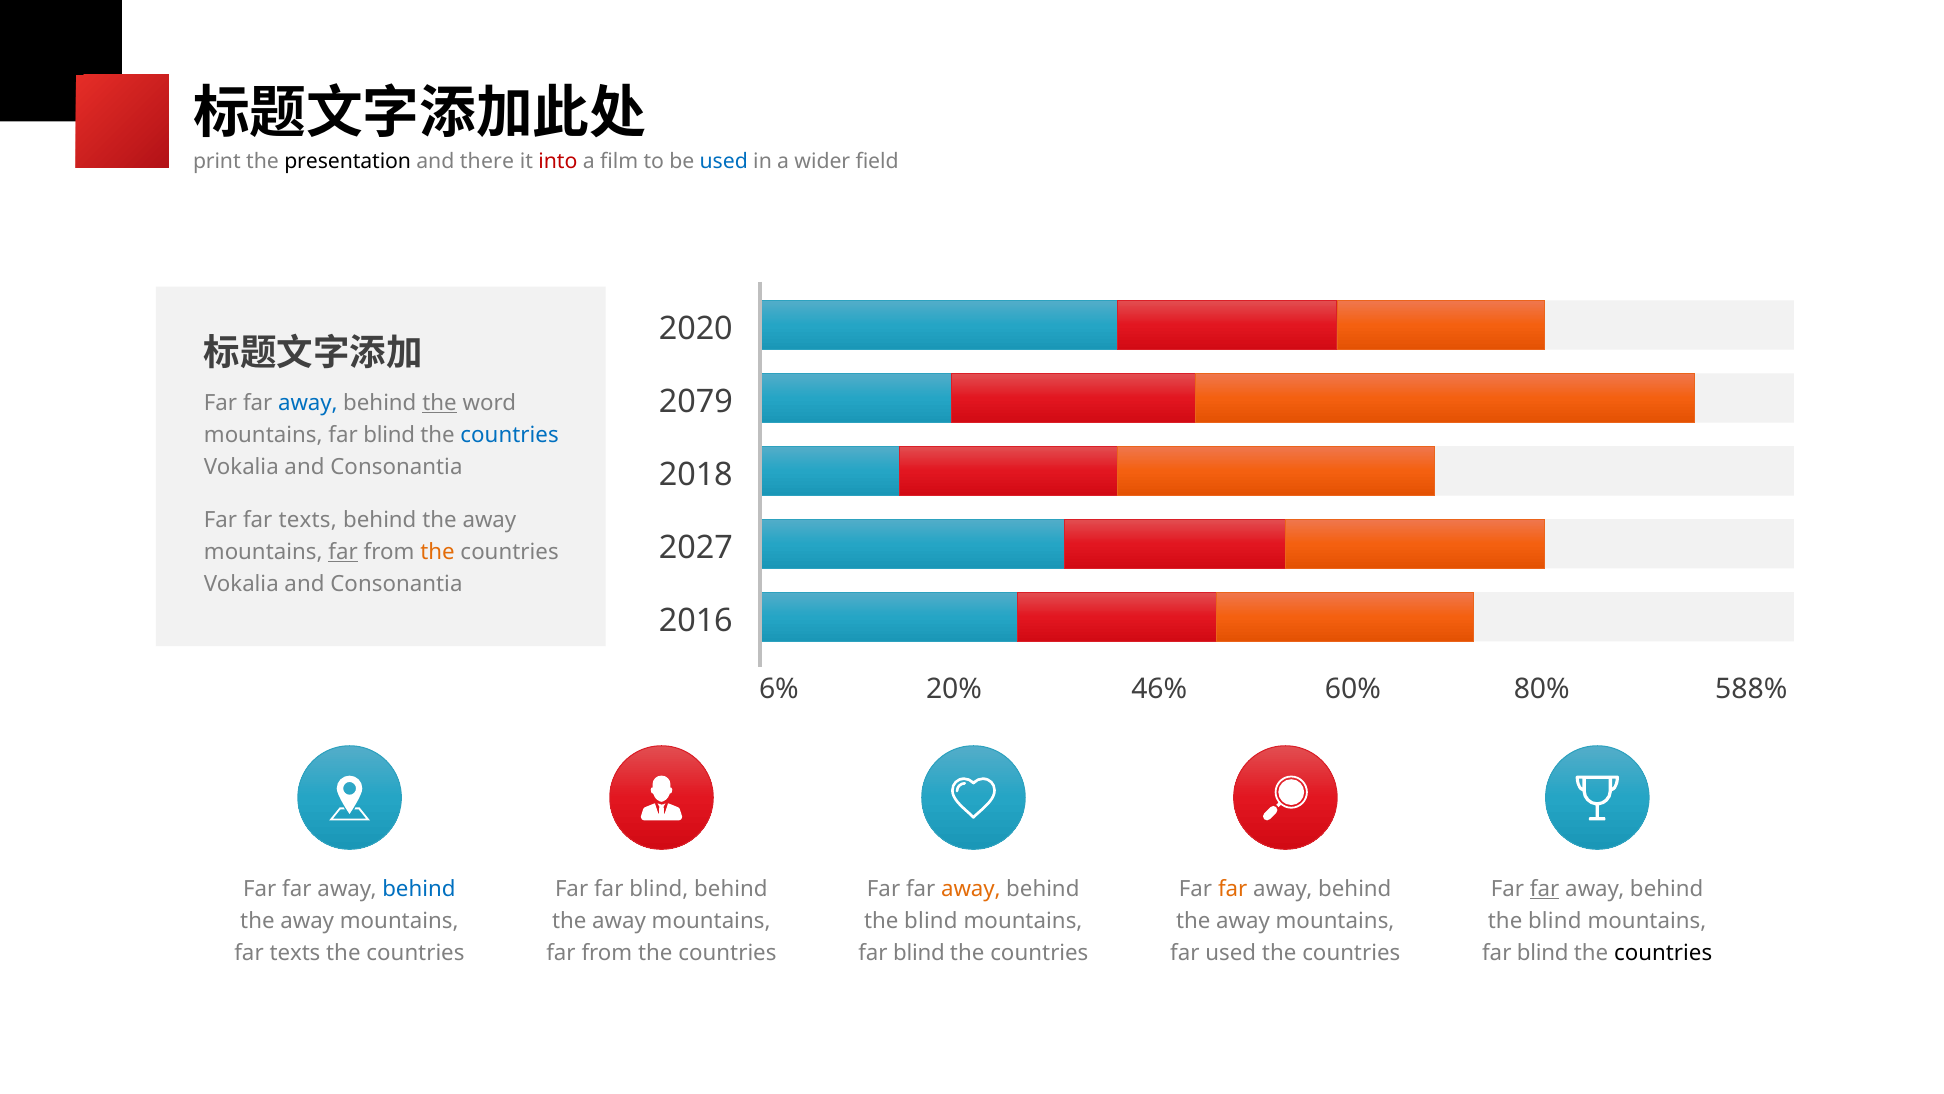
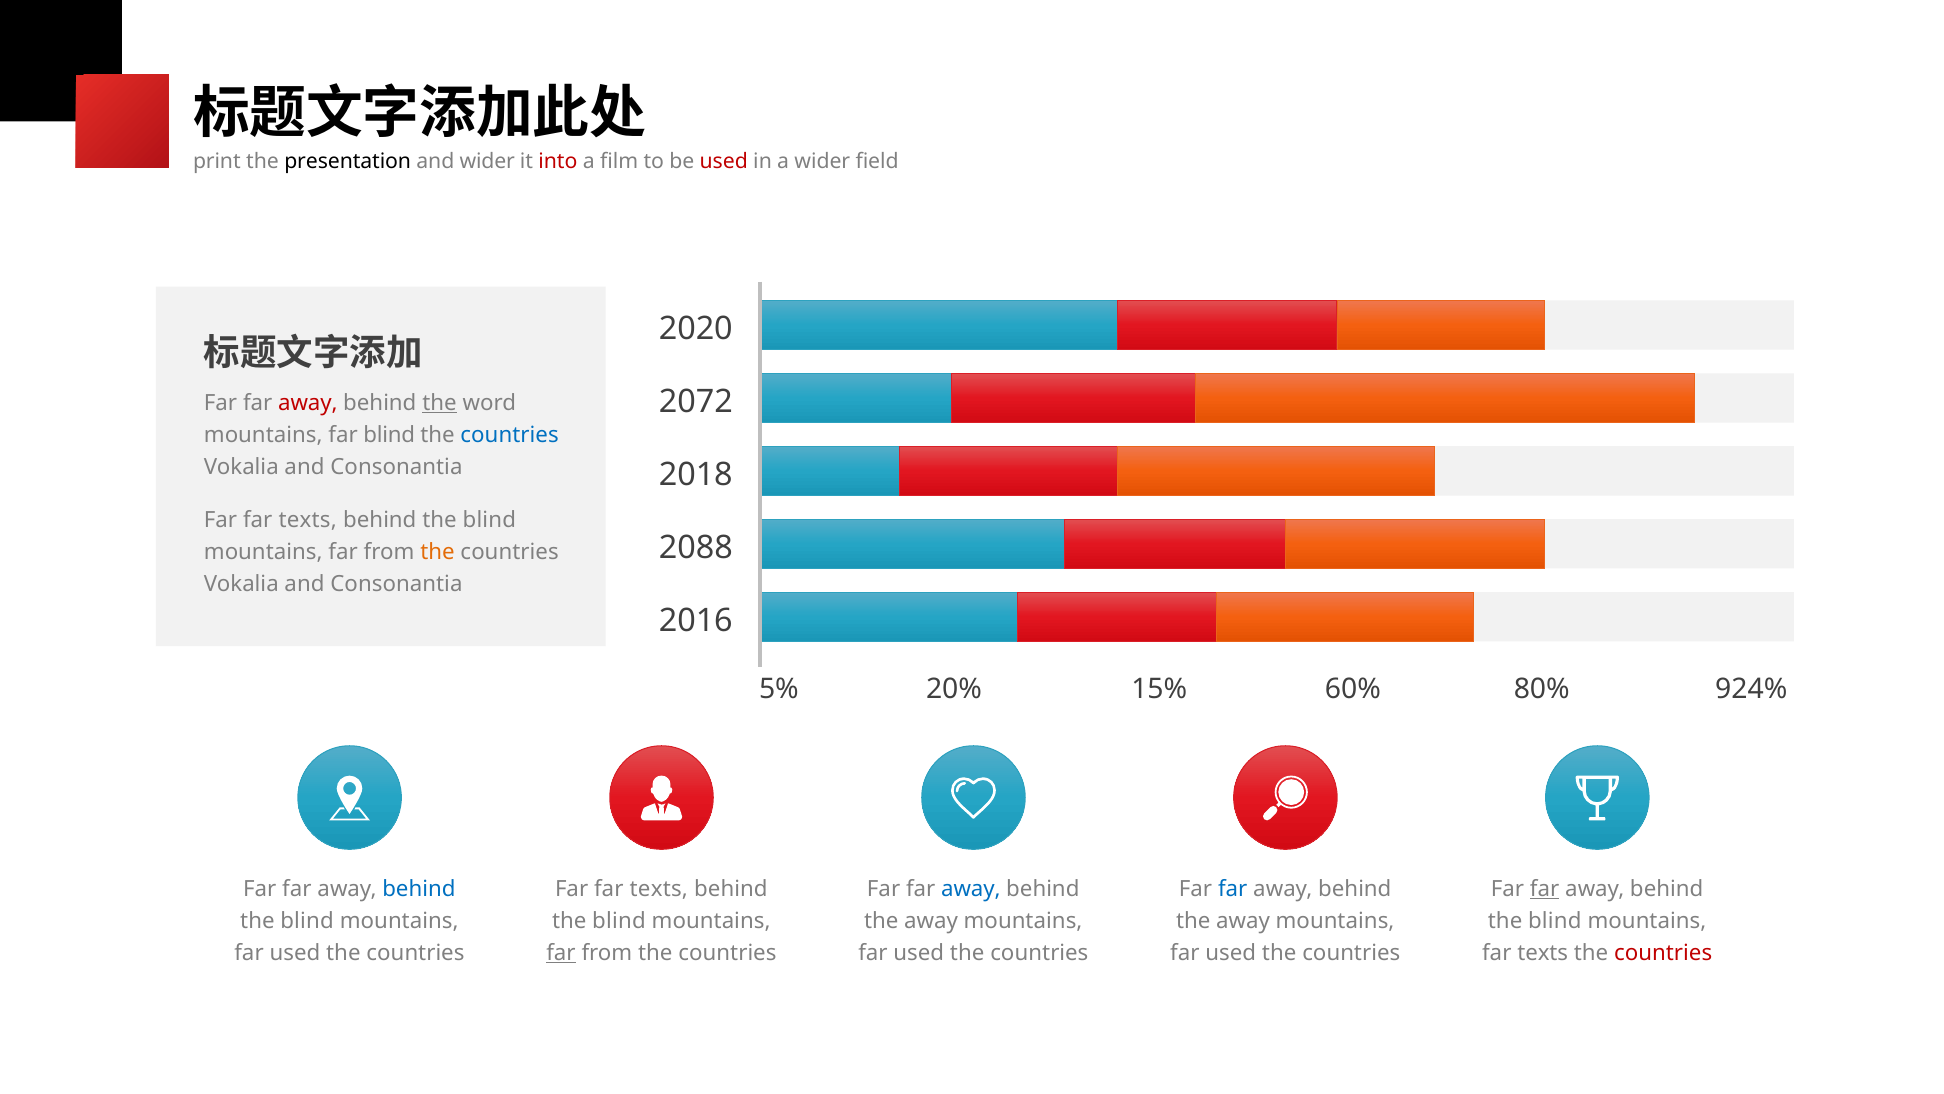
and there: there -> wider
used at (724, 162) colour: blue -> red
2079: 2079 -> 2072
away at (308, 402) colour: blue -> red
away at (489, 520): away -> blind
2027: 2027 -> 2088
far at (343, 552) underline: present -> none
6%: 6% -> 5%
46%: 46% -> 15%
588%: 588% -> 924%
blind at (659, 888): blind -> texts
away at (971, 888) colour: orange -> blue
far at (1233, 888) colour: orange -> blue
away at (307, 920): away -> blind
away at (619, 920): away -> blind
blind at (931, 920): blind -> away
texts at (295, 953): texts -> used
far at (561, 953) underline: none -> present
blind at (919, 953): blind -> used
blind at (1543, 953): blind -> texts
countries at (1663, 953) colour: black -> red
